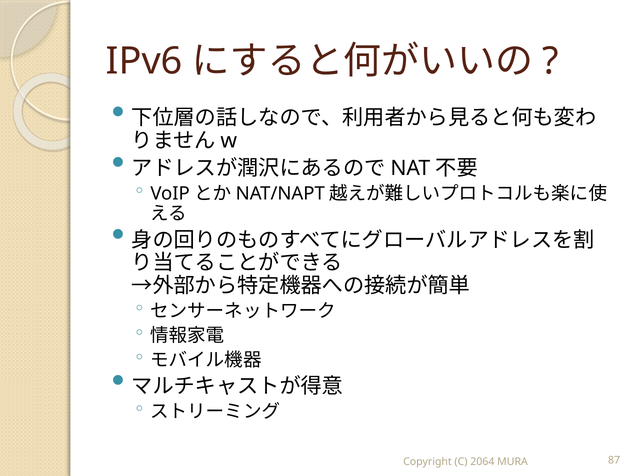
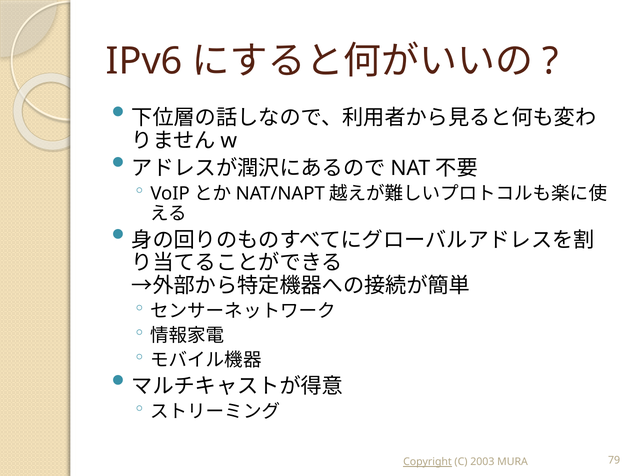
Copyright underline: none -> present
2064: 2064 -> 2003
87: 87 -> 79
